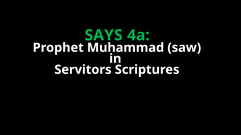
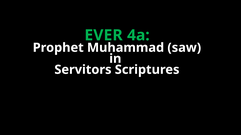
SAYS: SAYS -> EVER
